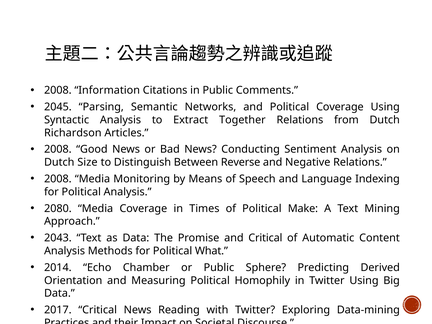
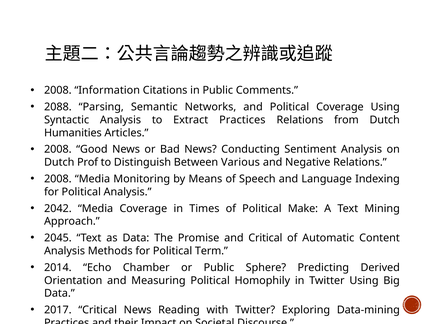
2045: 2045 -> 2088
Extract Together: Together -> Practices
Richardson: Richardson -> Humanities
Size: Size -> Prof
Reverse: Reverse -> Various
2080: 2080 -> 2042
2043: 2043 -> 2045
What: What -> Term
